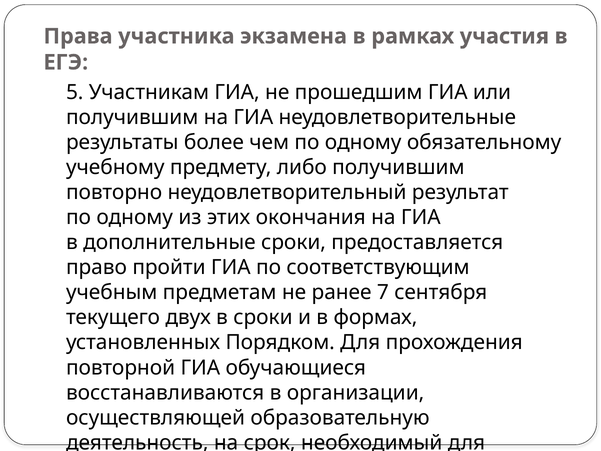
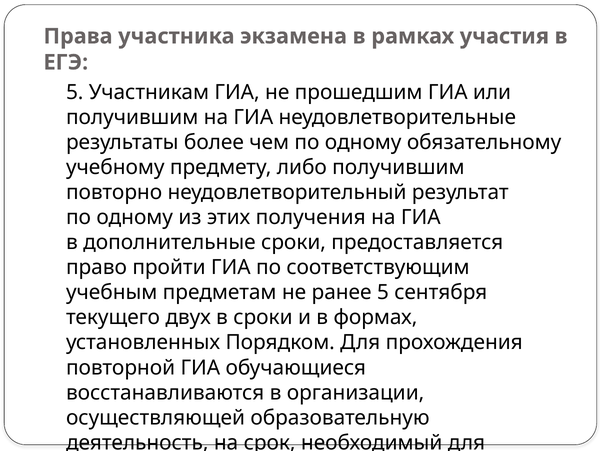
окончания: окончания -> получения
ранее 7: 7 -> 5
